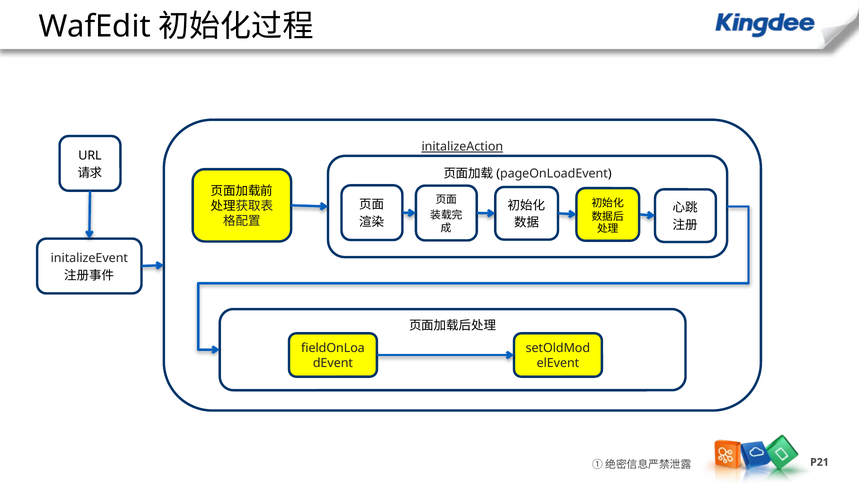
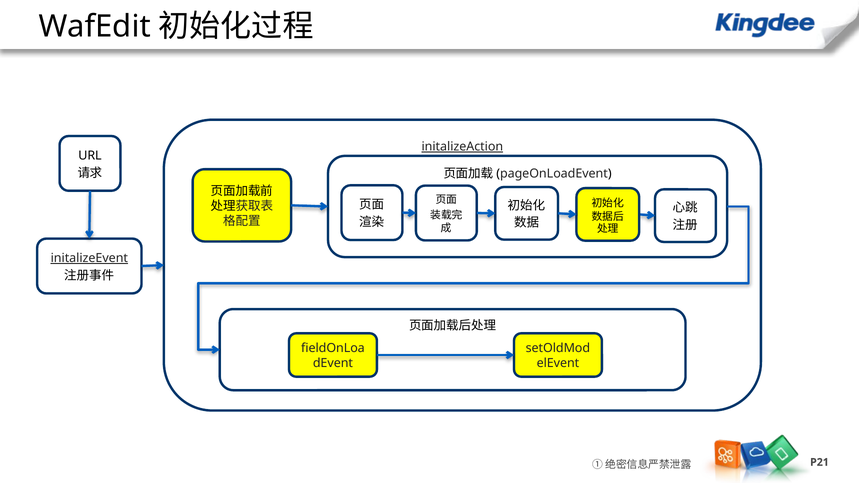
initalizeEvent underline: none -> present
